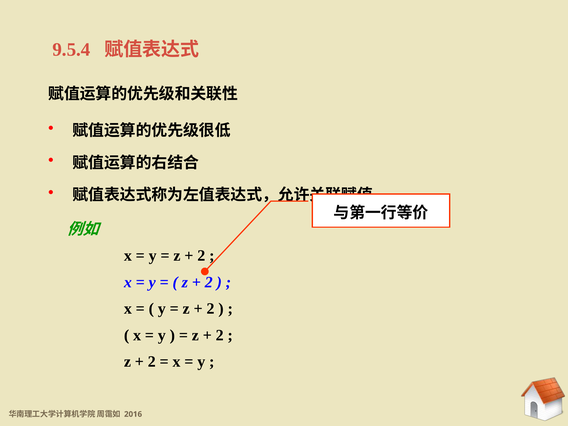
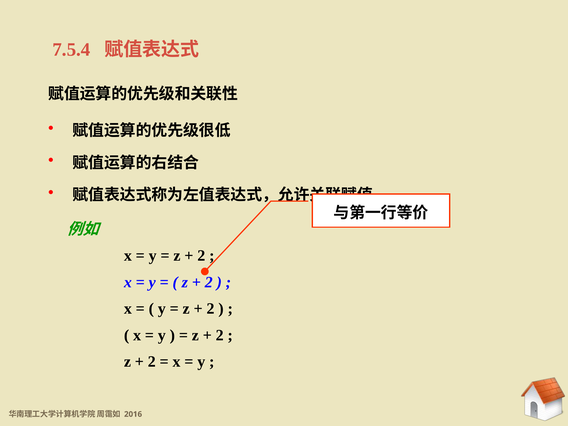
9.5.4: 9.5.4 -> 7.5.4
